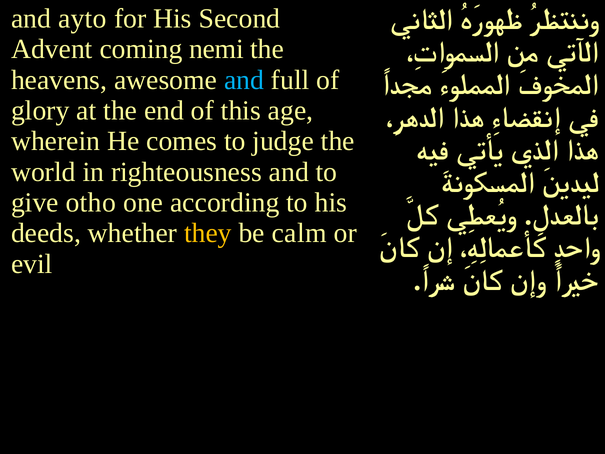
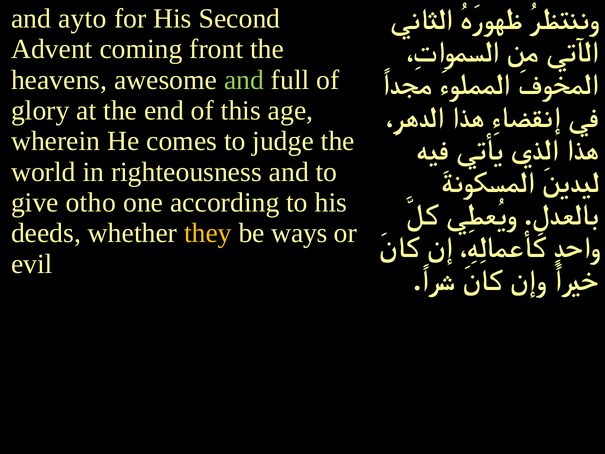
nemi: nemi -> front
and at (244, 80) colour: light blue -> light green
calm: calm -> ways
